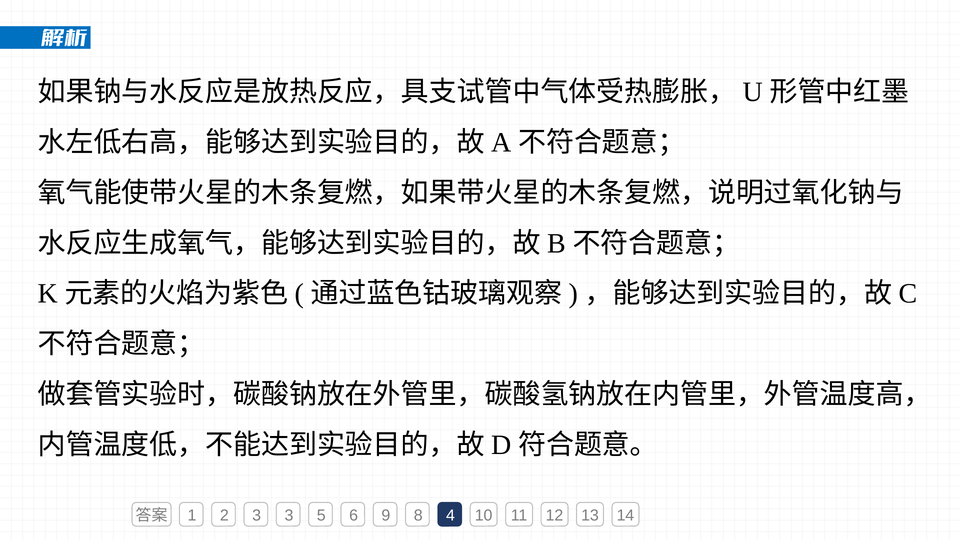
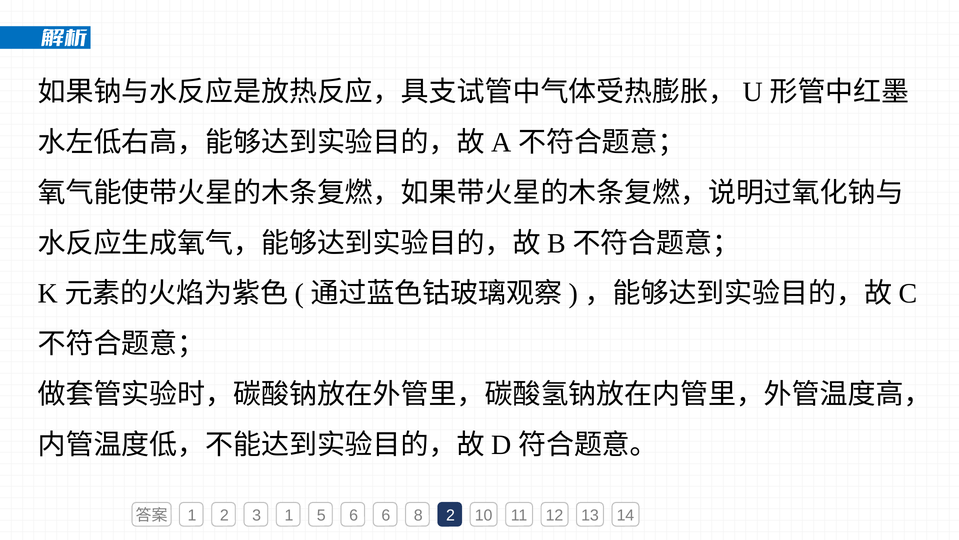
3 3: 3 -> 1
6 9: 9 -> 6
8 4: 4 -> 2
